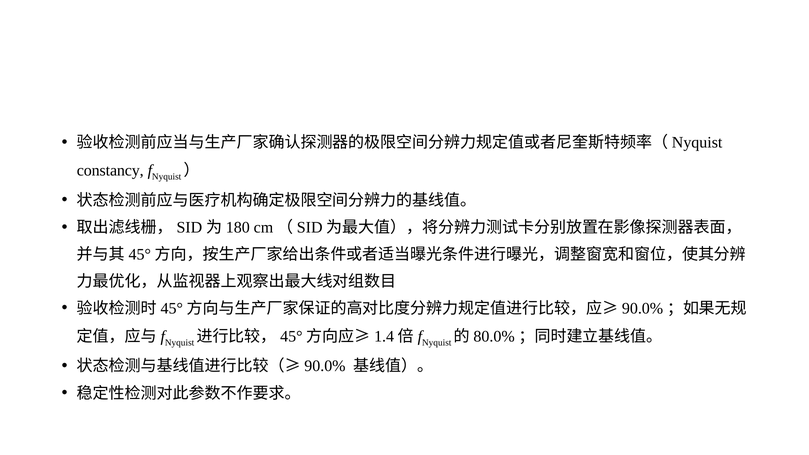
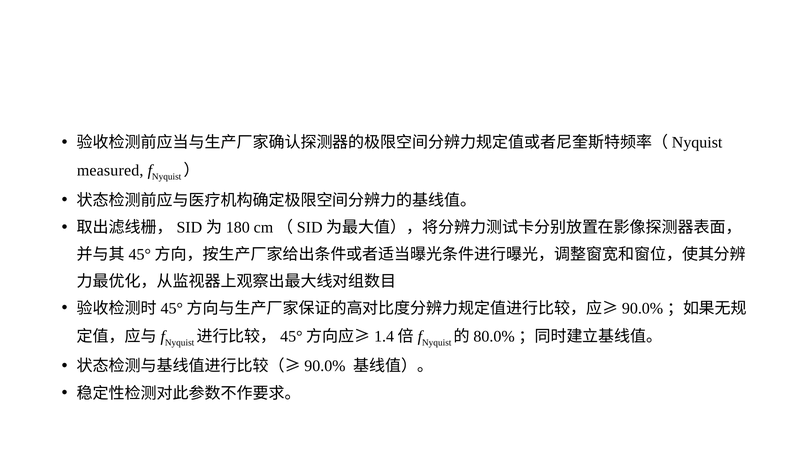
constancy: constancy -> measured
